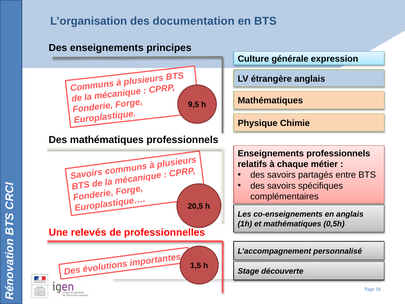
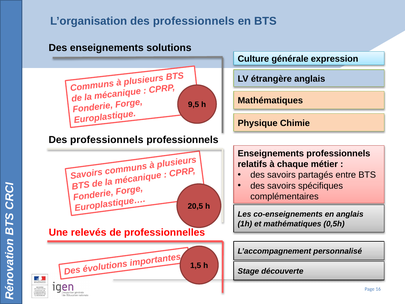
L’organisation des documentation: documentation -> professionnels
principes: principes -> solutions
mathématiques at (107, 140): mathématiques -> professionnels
